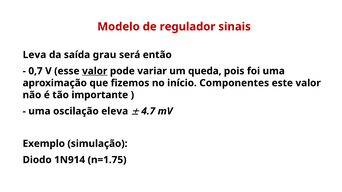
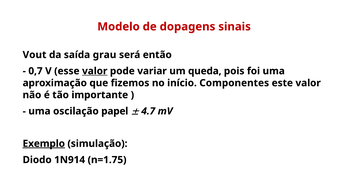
regulador: regulador -> dopagens
Leva: Leva -> Vout
eleva: eleva -> papel
Exemplo underline: none -> present
